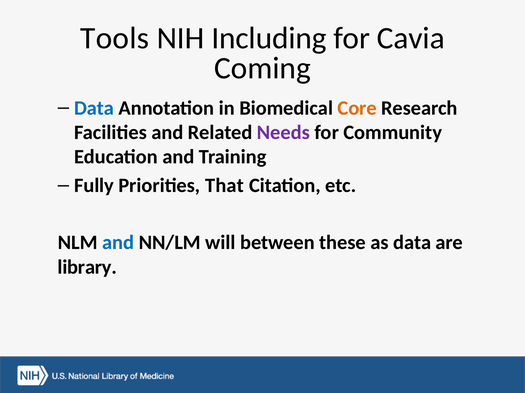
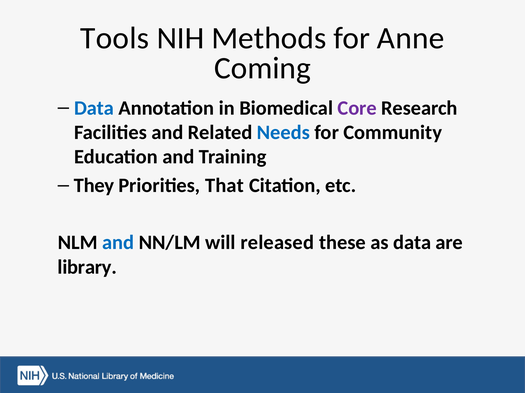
Including: Including -> Methods
Cavia: Cavia -> Anne
Core colour: orange -> purple
Needs colour: purple -> blue
Fully: Fully -> They
between: between -> released
